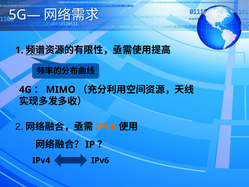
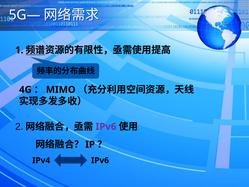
IPv6 at (106, 126) colour: orange -> purple
